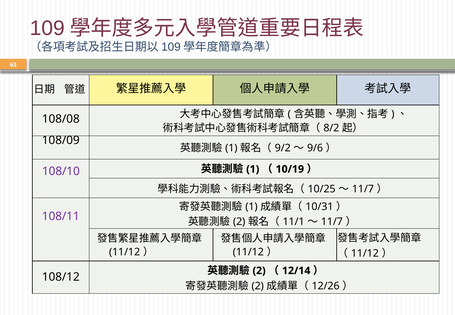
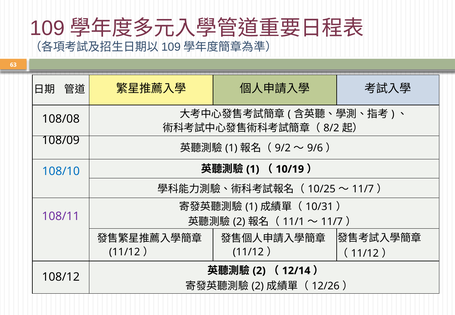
108/10 colour: purple -> blue
